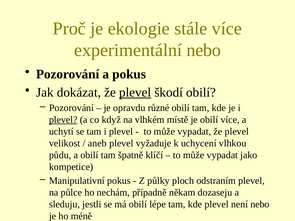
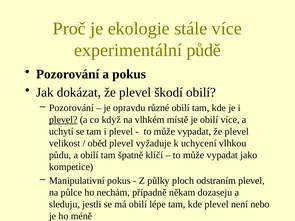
experimentální nebo: nebo -> půdě
plevel at (135, 93) underline: present -> none
aneb: aneb -> oběd
